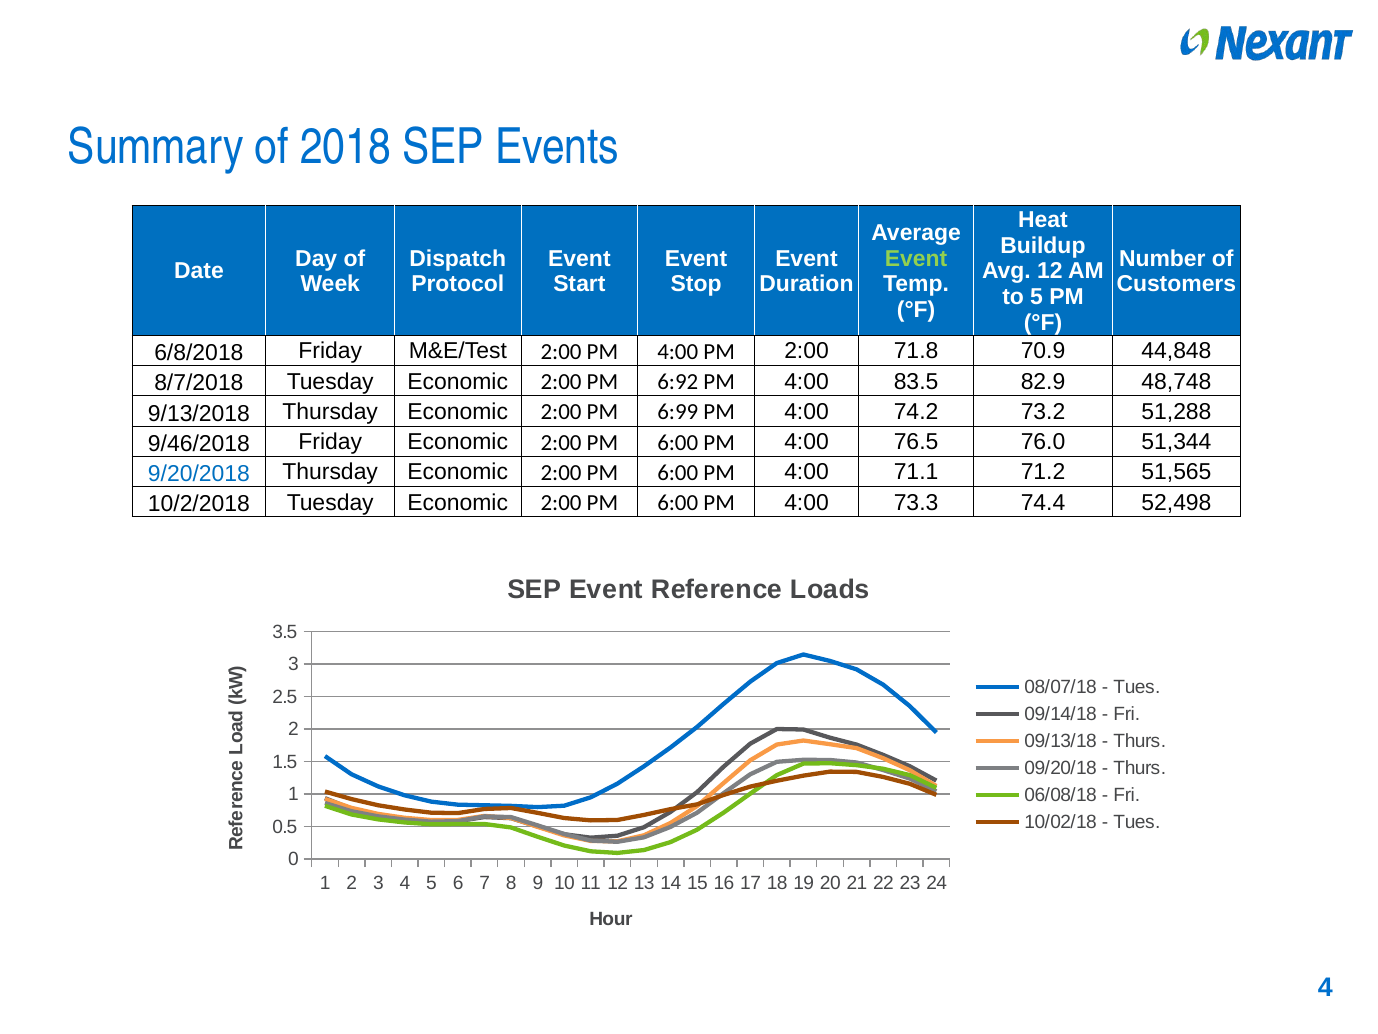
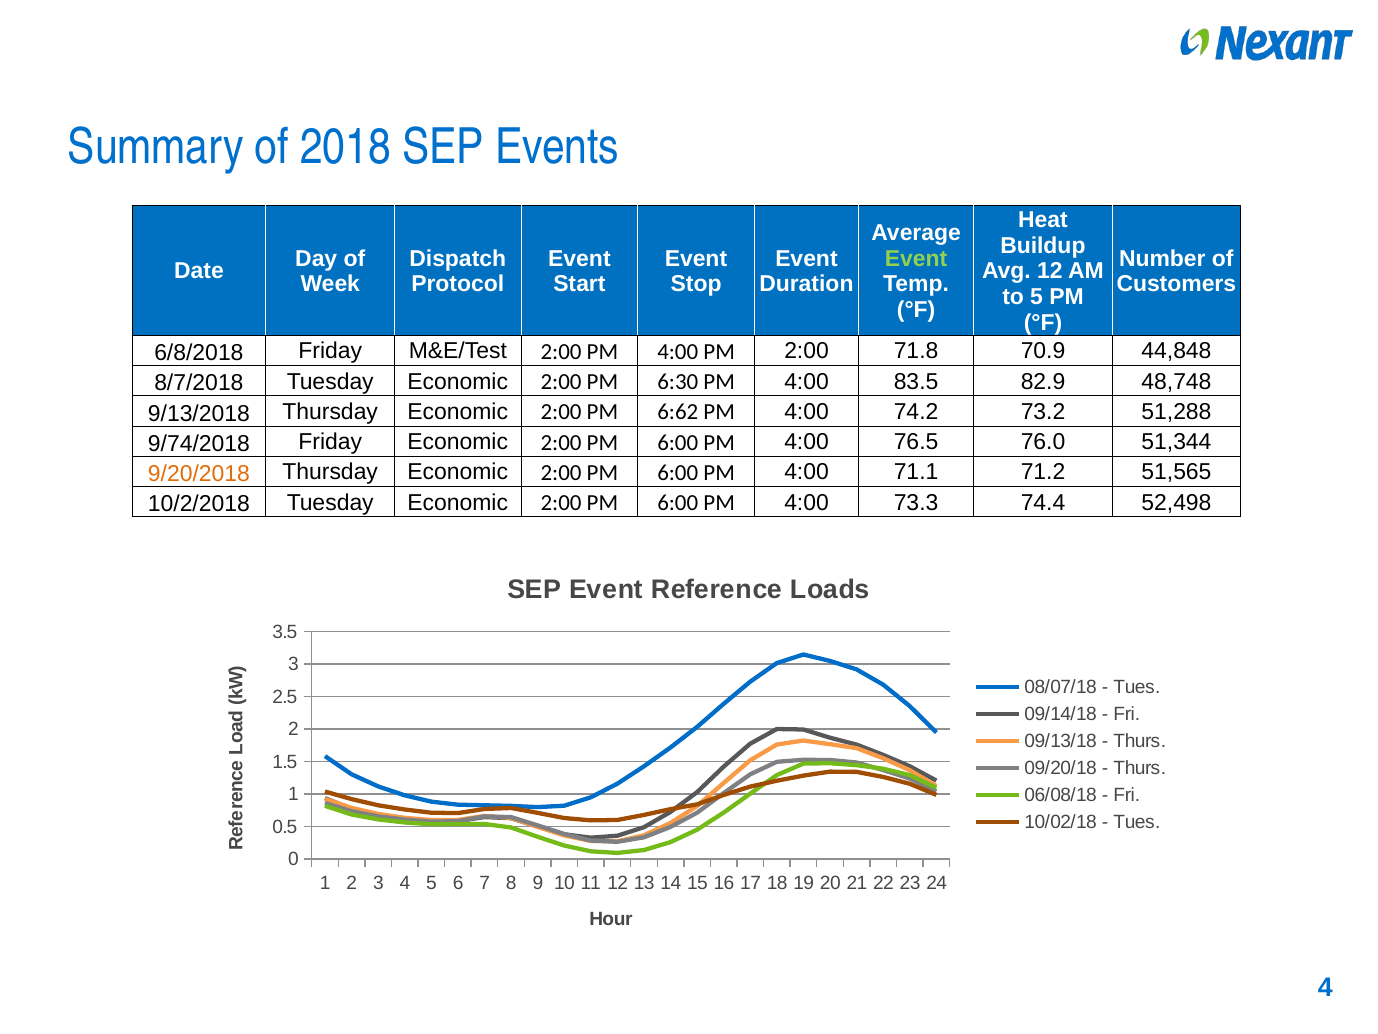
6:92: 6:92 -> 6:30
6:99: 6:99 -> 6:62
9/46/2018: 9/46/2018 -> 9/74/2018
9/20/2018 colour: blue -> orange
